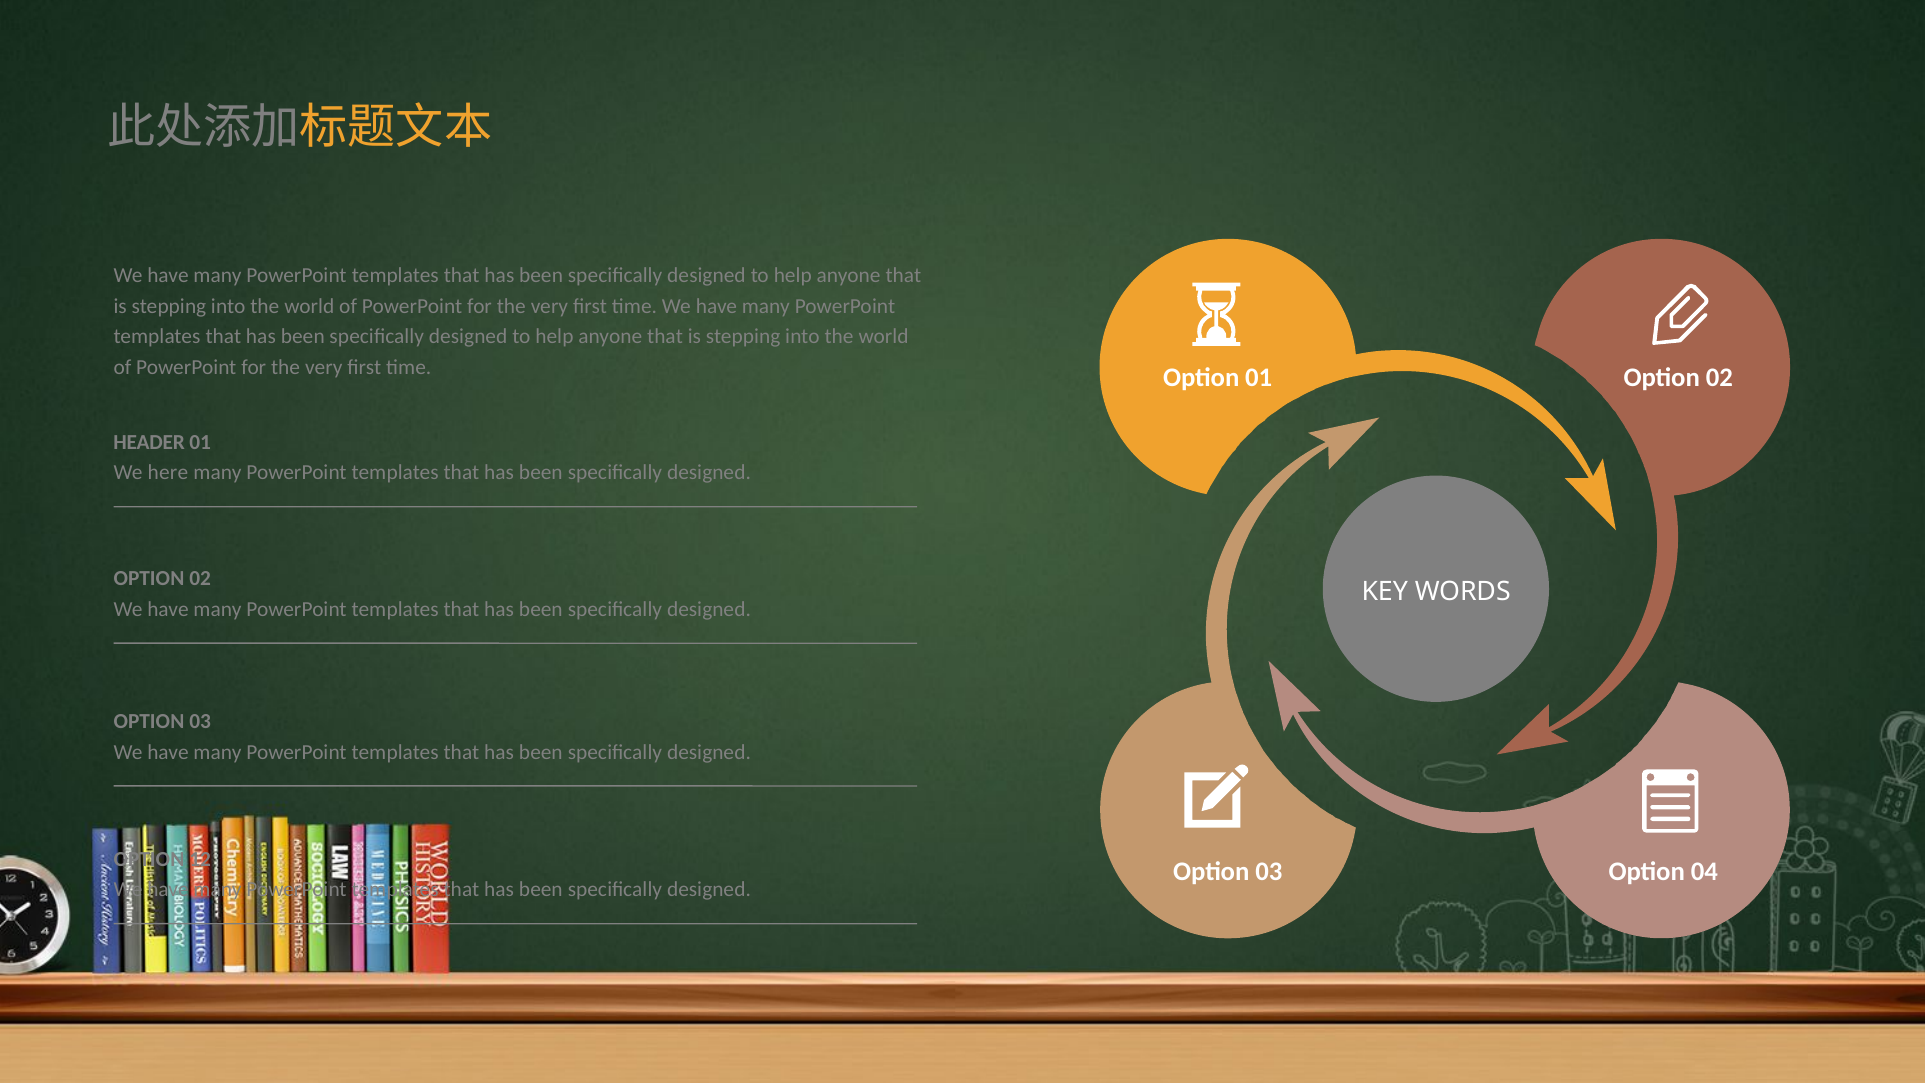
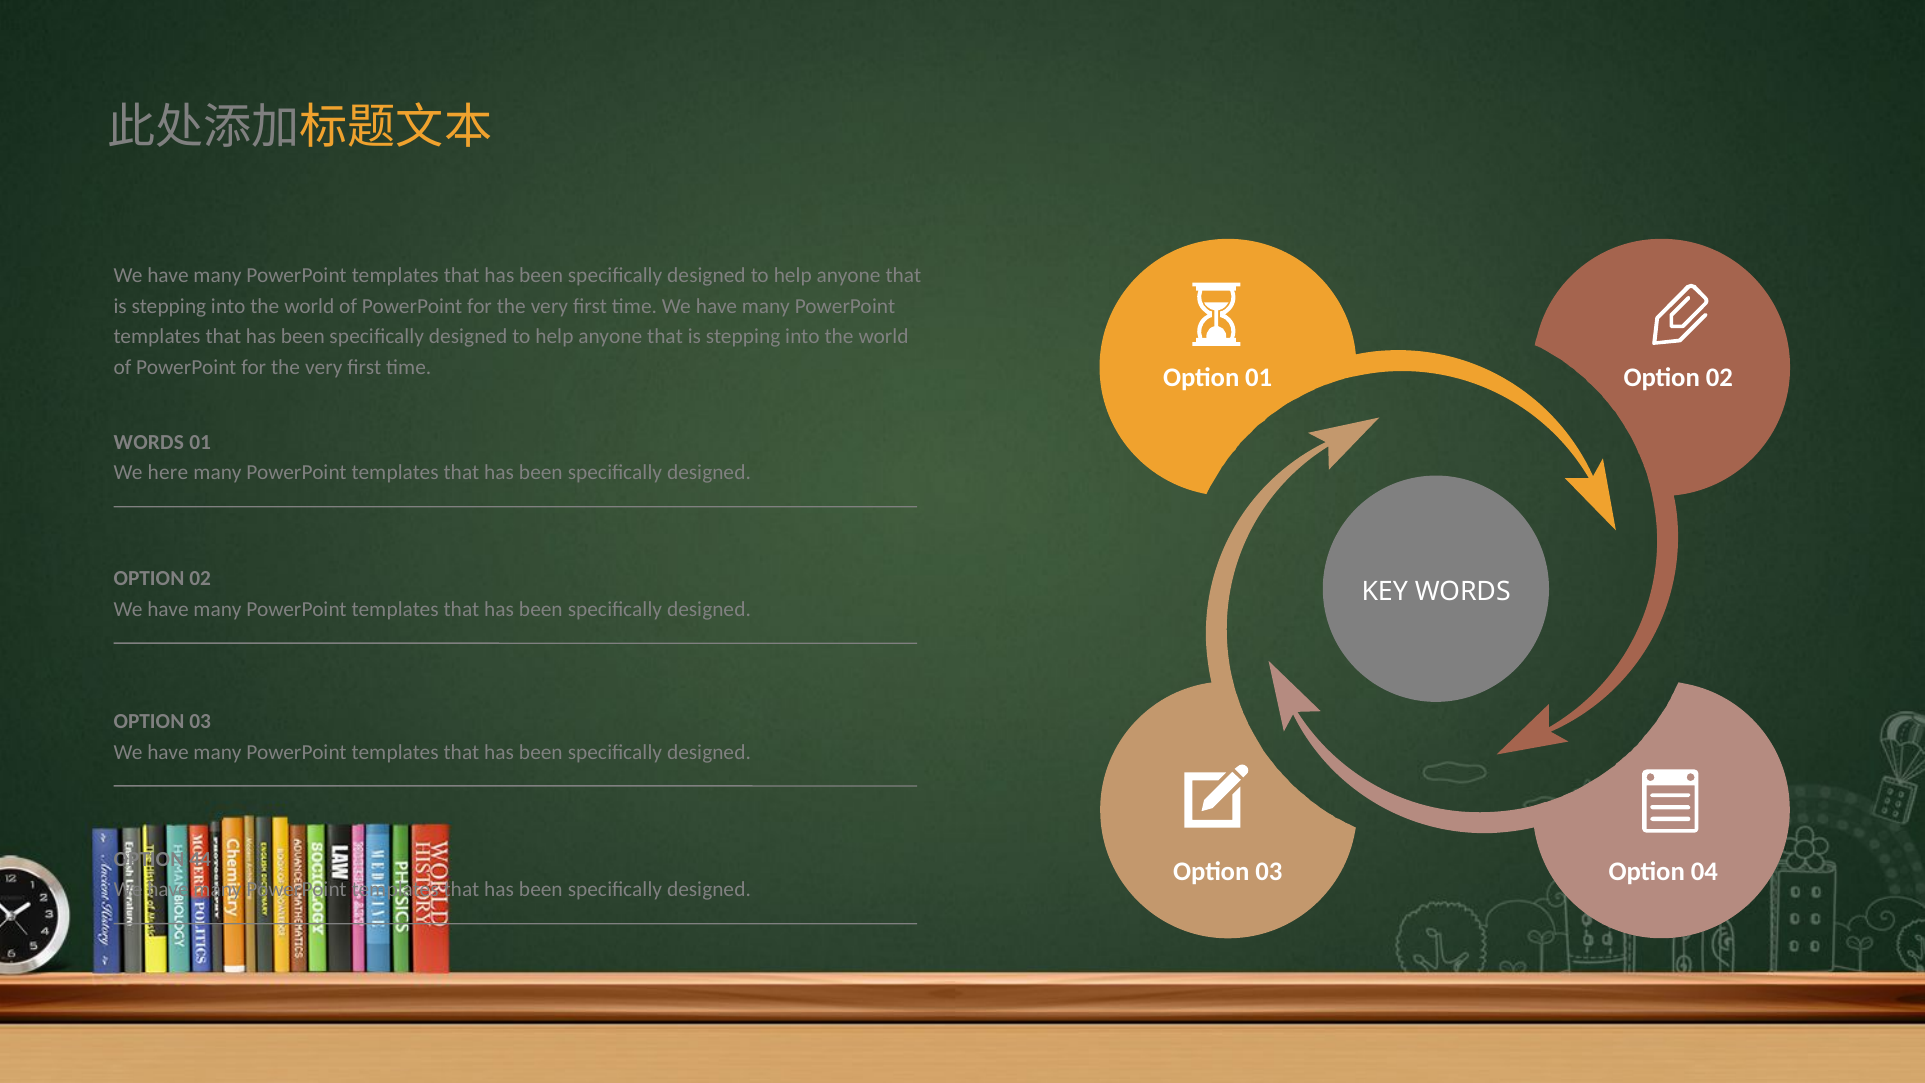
HEADER at (149, 442): HEADER -> WORDS
12: 12 -> 44
